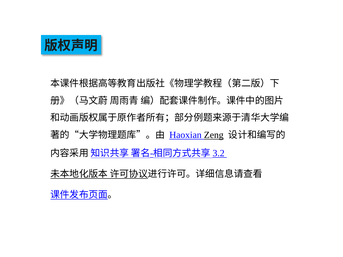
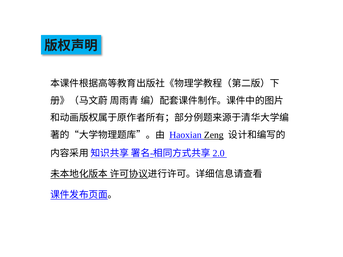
3.2: 3.2 -> 2.0
